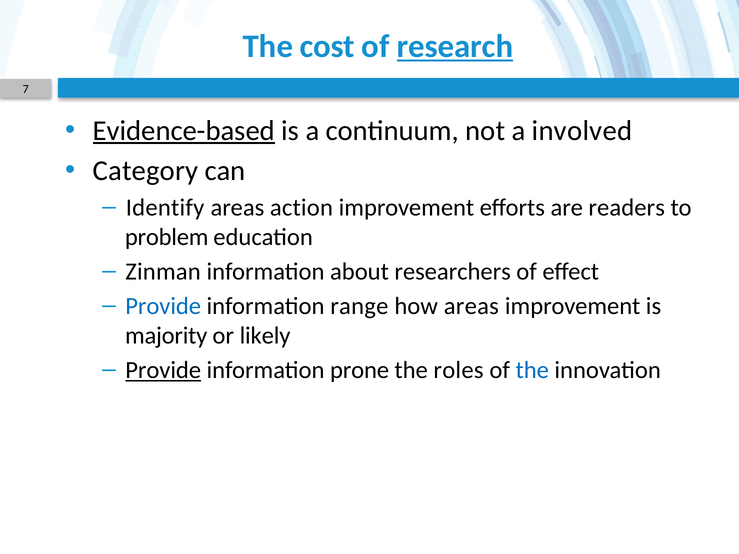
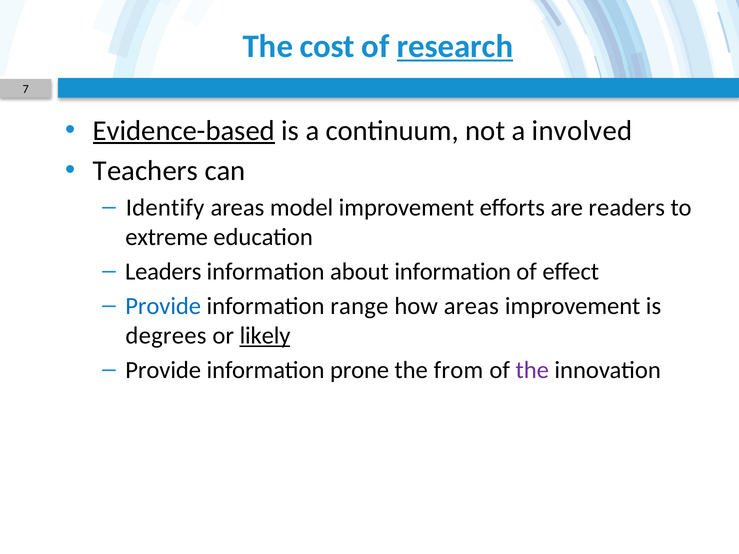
Category: Category -> Teachers
action: action -> model
problem: problem -> extreme
Zinman: Zinman -> Leaders
about researchers: researchers -> information
majority: majority -> degrees
likely underline: none -> present
Provide at (163, 370) underline: present -> none
roles: roles -> from
the at (532, 370) colour: blue -> purple
